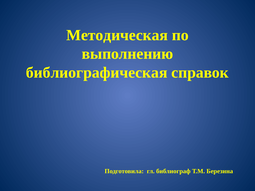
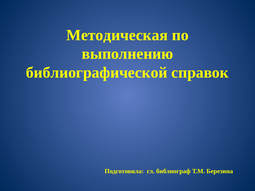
библиографическая: библиографическая -> библиографической
